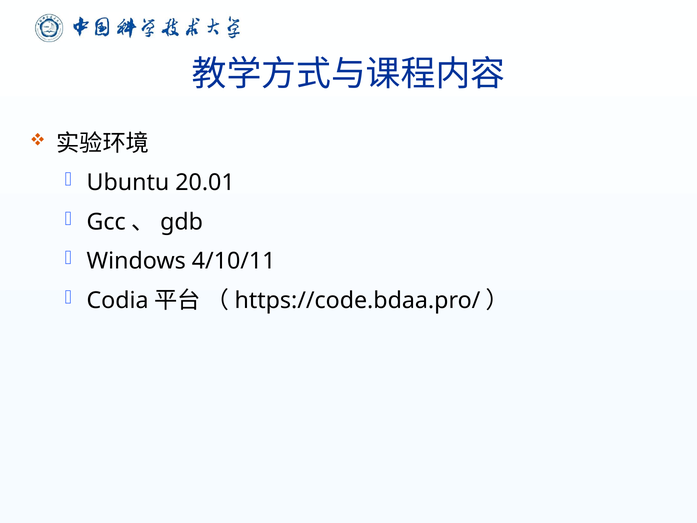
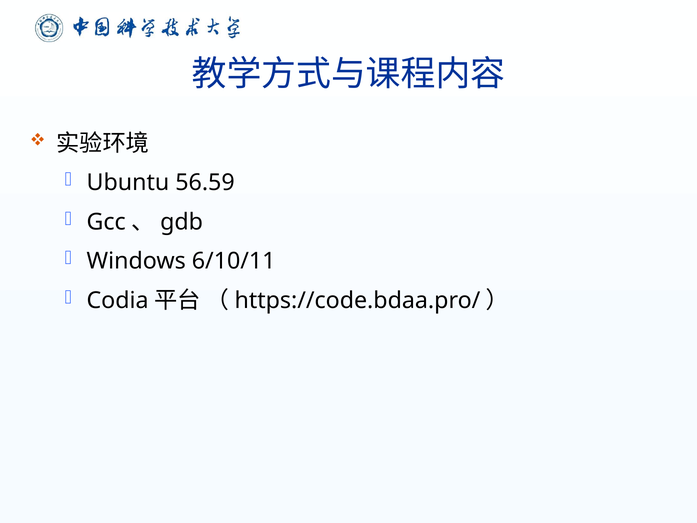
20.01: 20.01 -> 56.59
4/10/11: 4/10/11 -> 6/10/11
